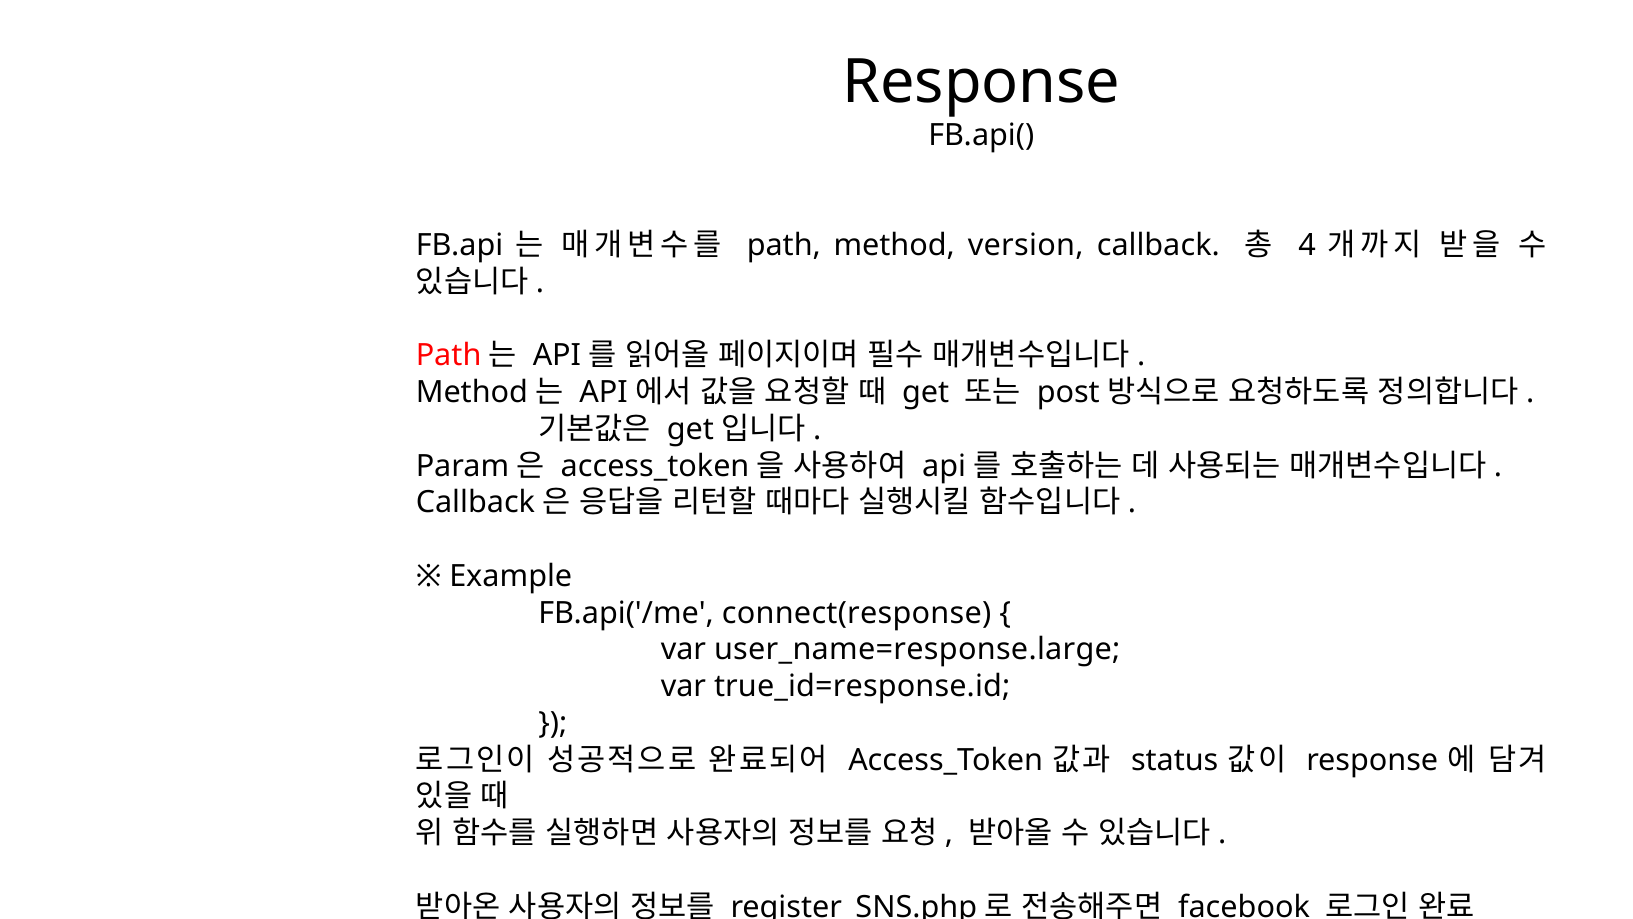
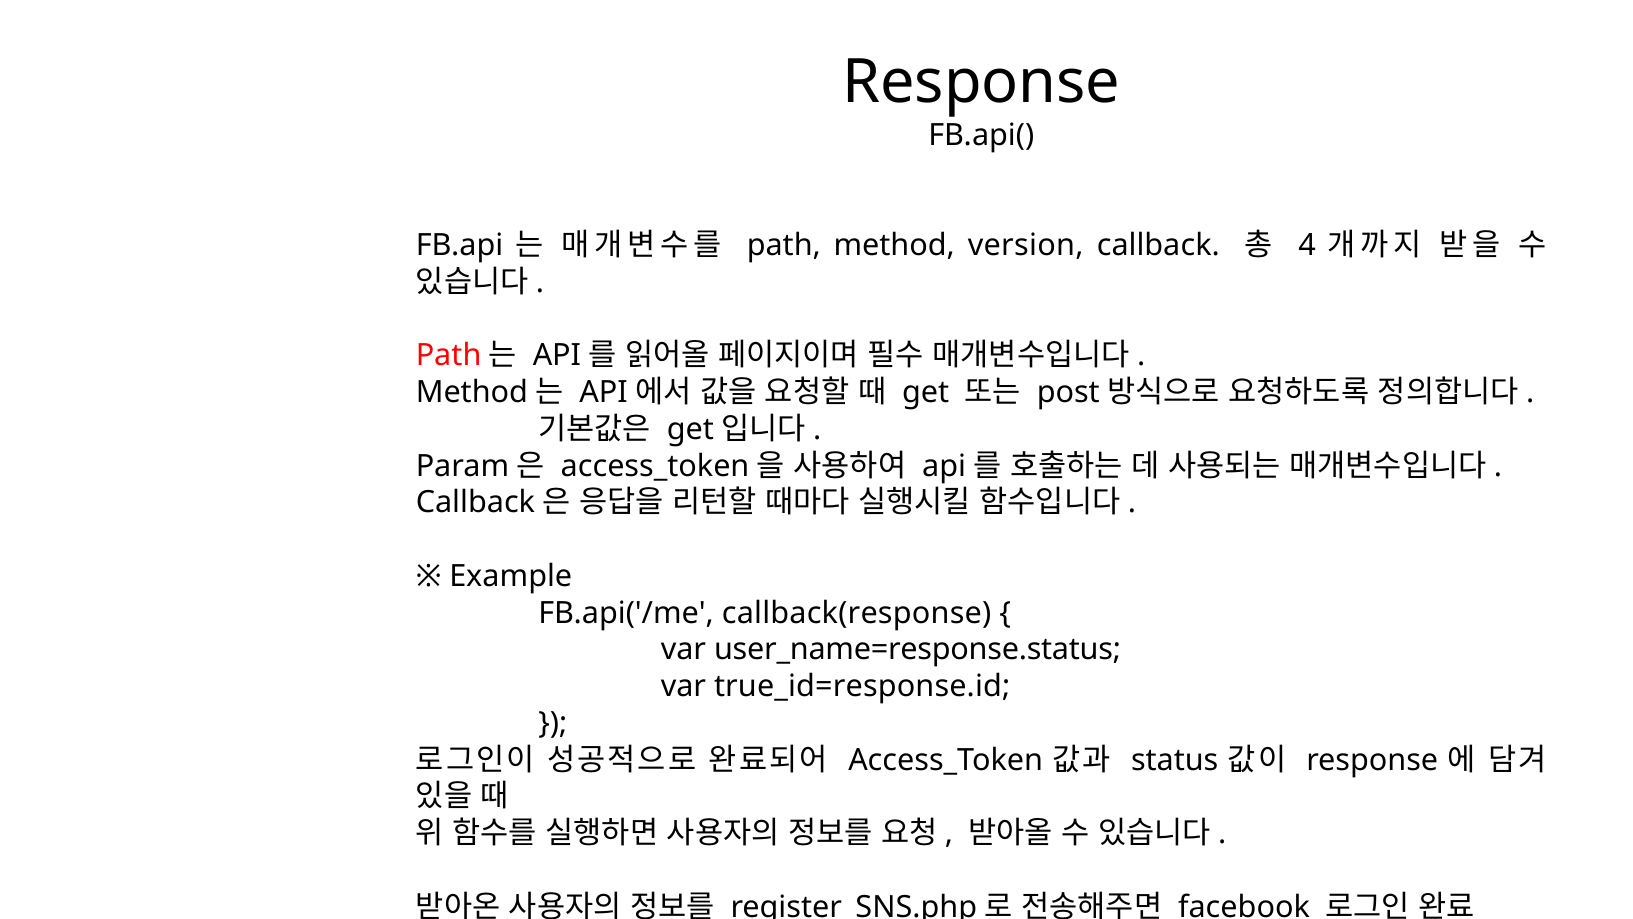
connect(response: connect(response -> callback(response
user_name=response.large: user_name=response.large -> user_name=response.status
